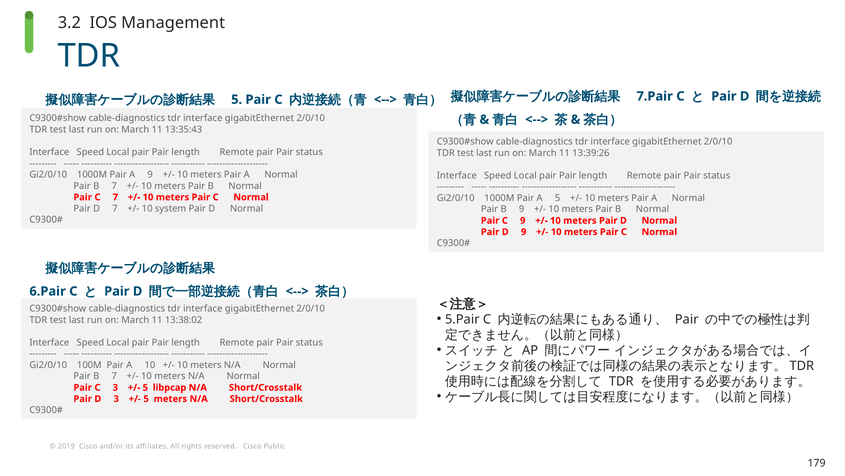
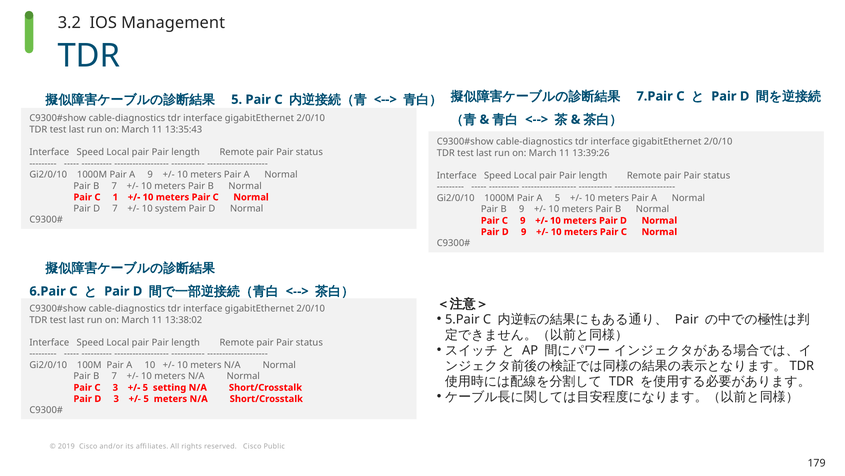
C 7: 7 -> 1
libpcap: libpcap -> setting
